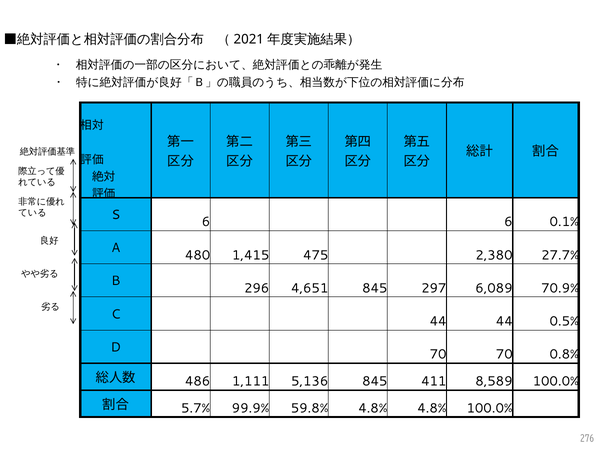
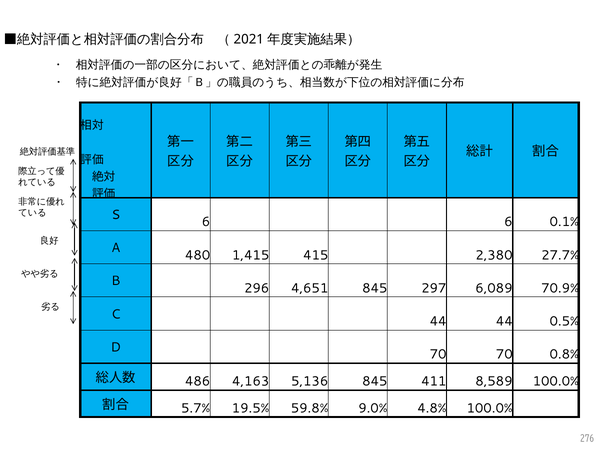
475: 475 -> 415
1,111: 1,111 -> 4,163
99.9%: 99.9% -> 19.5%
59.8% 4.8%: 4.8% -> 9.0%
